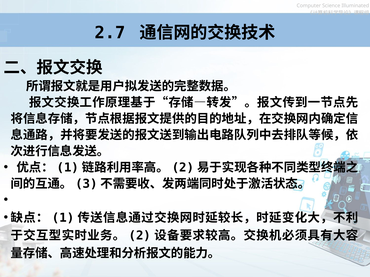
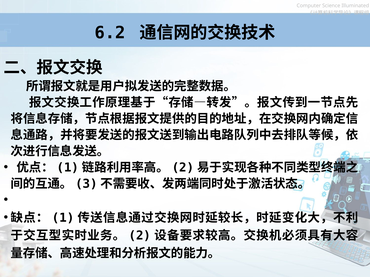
2.7: 2.7 -> 6.2
